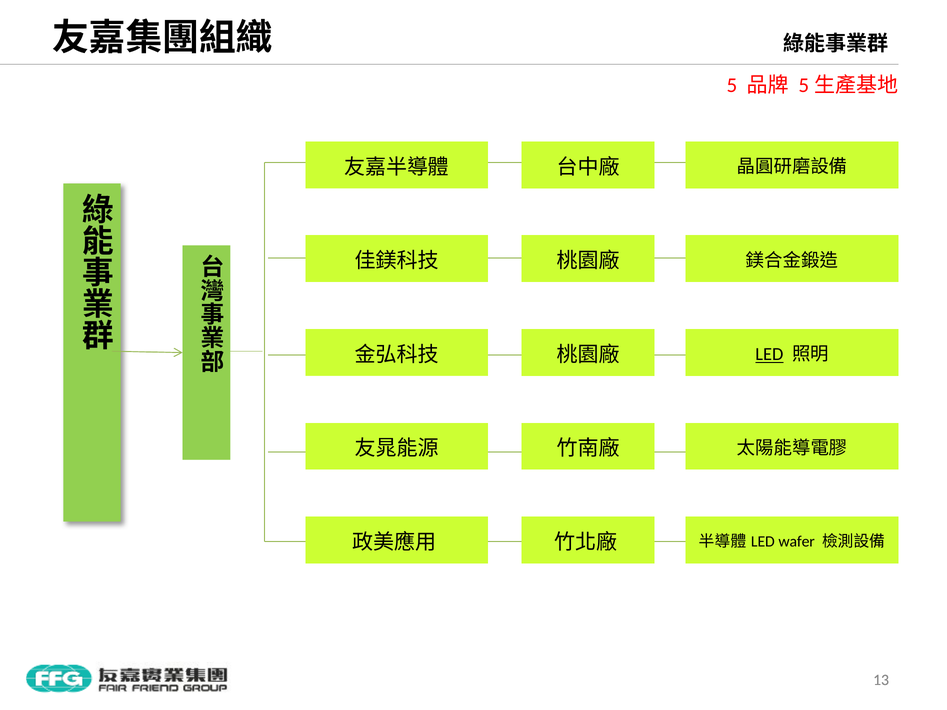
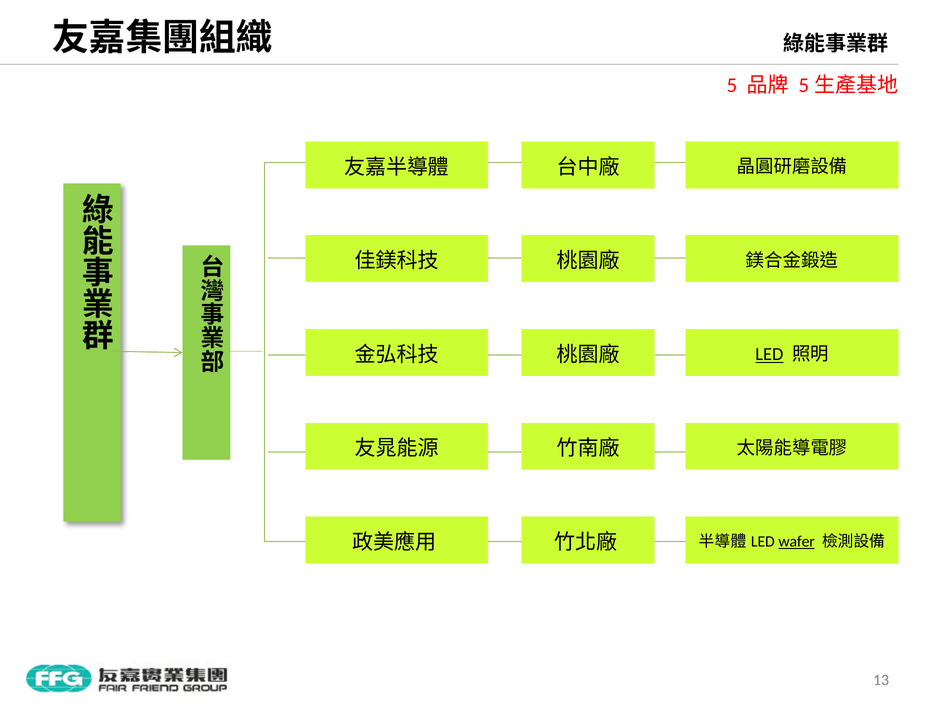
wafer underline: none -> present
